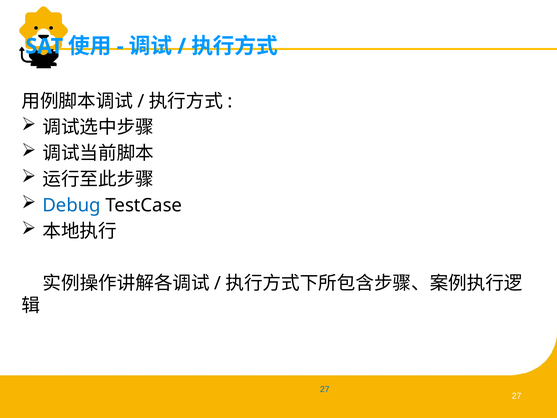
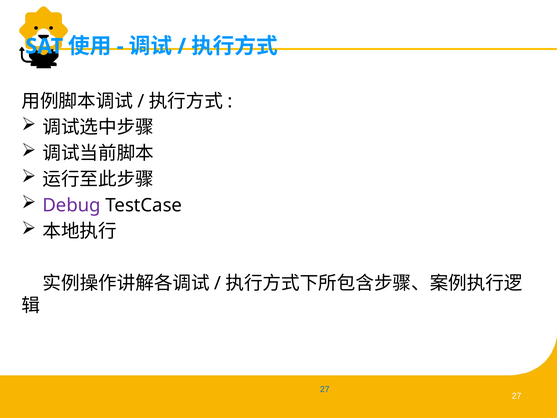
Debug colour: blue -> purple
